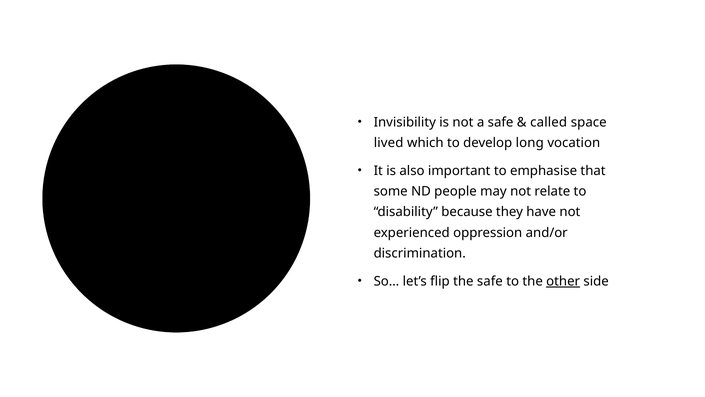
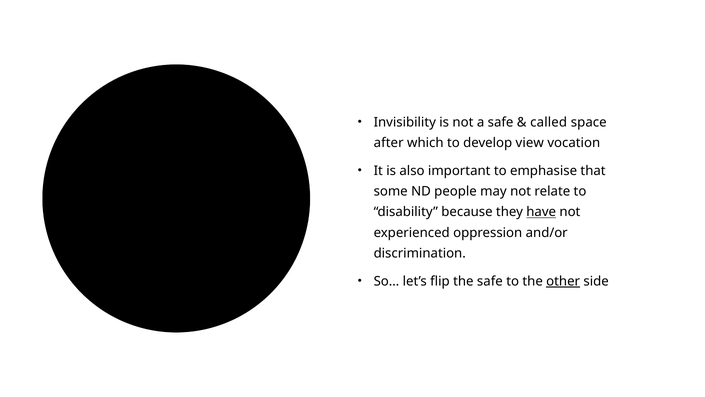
lived: lived -> after
long: long -> view
have underline: none -> present
